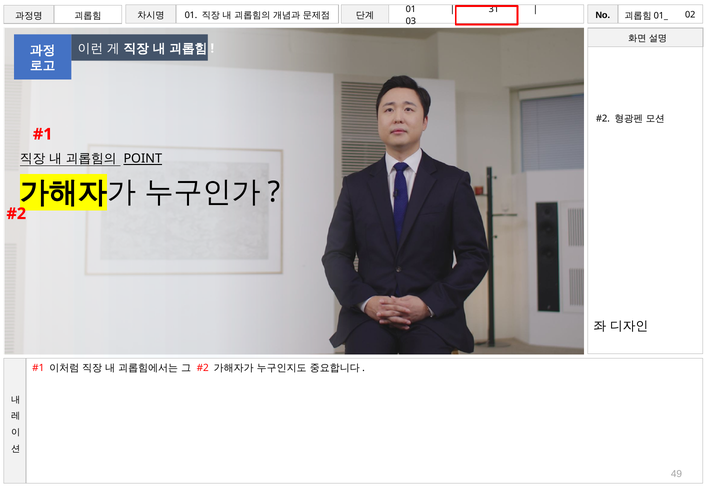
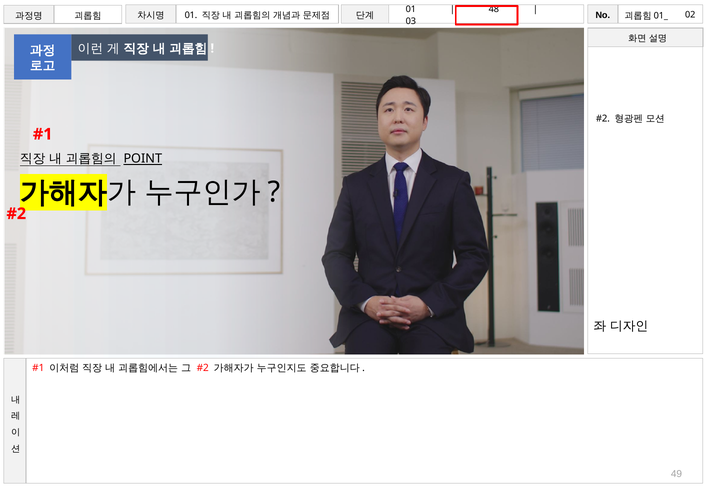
31: 31 -> 48
